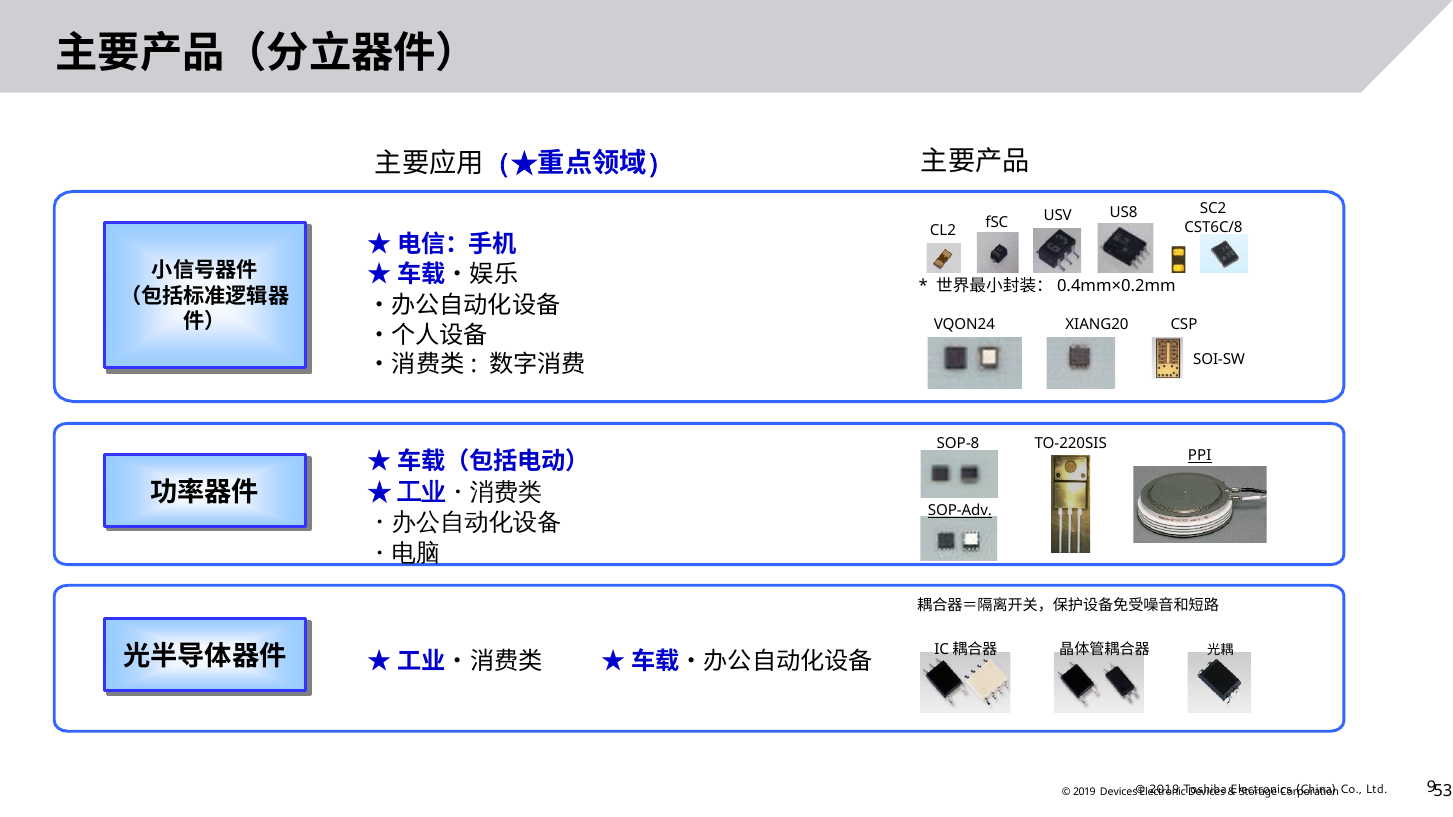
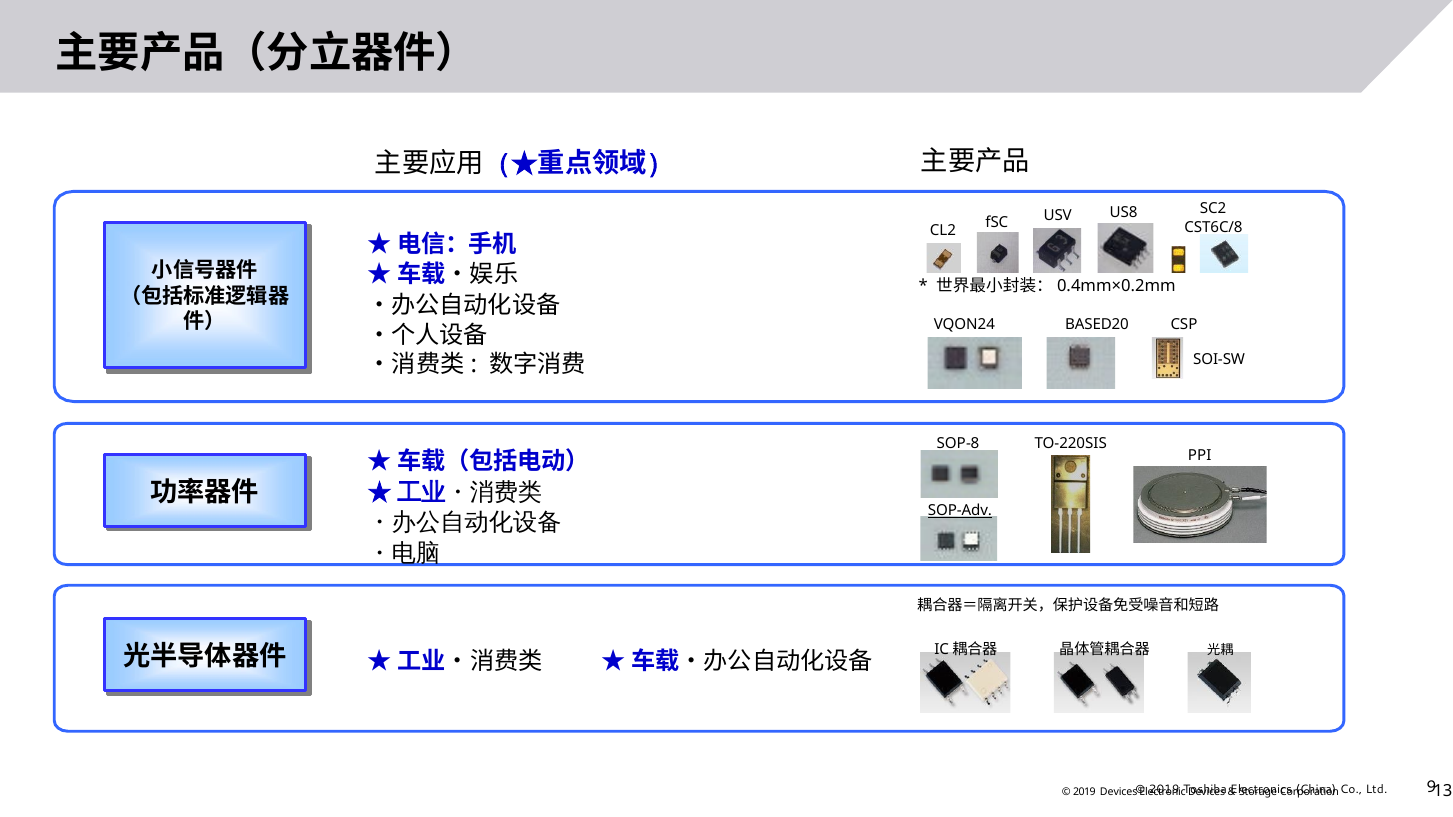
XIANG20: XIANG20 -> BASED20
PPI underline: present -> none
53: 53 -> 13
